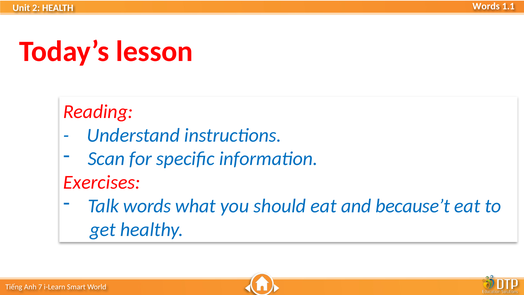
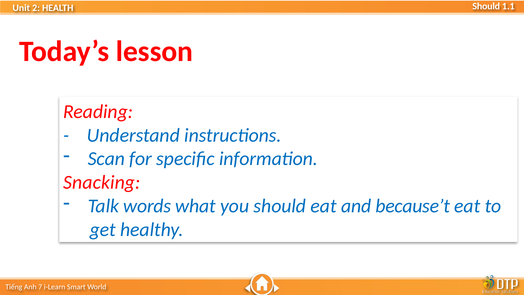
Words at (486, 6): Words -> Should
Exercises: Exercises -> Snacking
